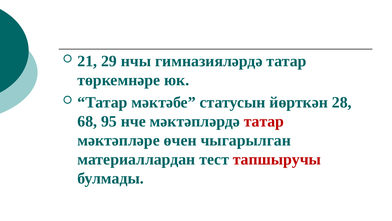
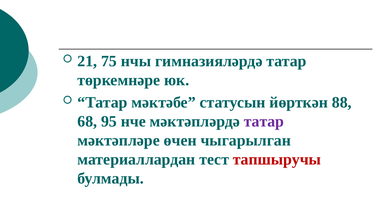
29: 29 -> 75
28: 28 -> 88
татар at (264, 121) colour: red -> purple
